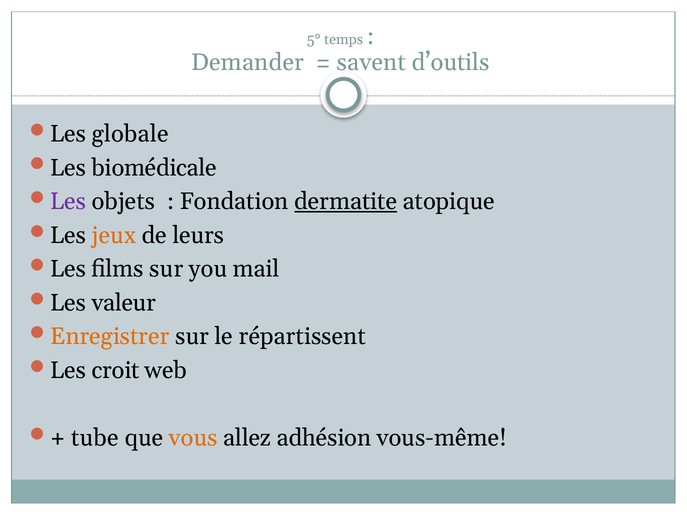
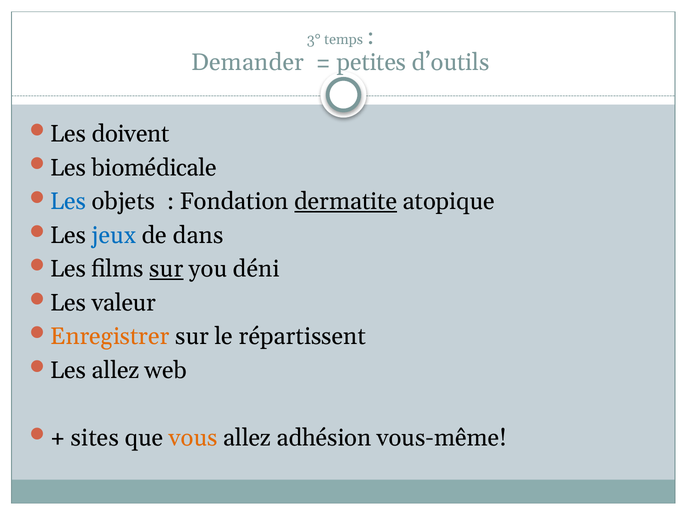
5°: 5° -> 3°
savent: savent -> petites
globale: globale -> doivent
Les at (68, 202) colour: purple -> blue
jeux colour: orange -> blue
leurs: leurs -> dans
sur at (166, 269) underline: none -> present
mail: mail -> déni
Les croit: croit -> allez
tube: tube -> sites
